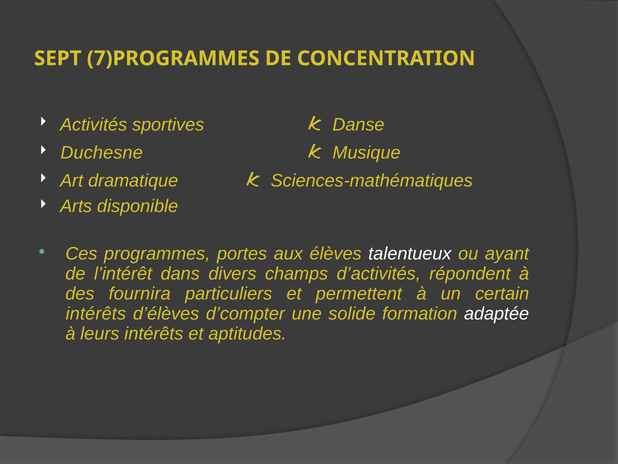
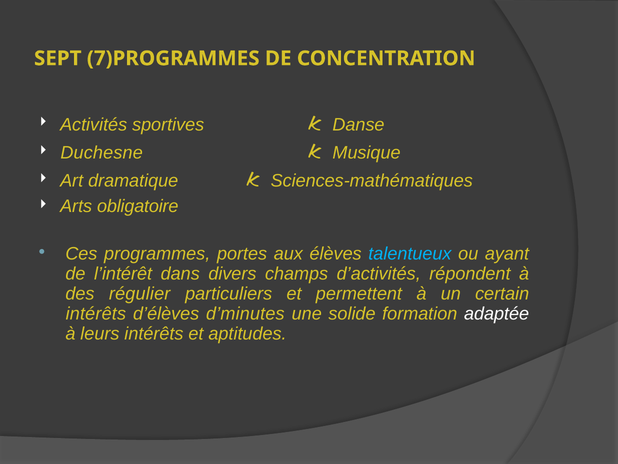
disponible: disponible -> obligatoire
talentueux colour: white -> light blue
fournira: fournira -> régulier
d’compter: d’compter -> d’minutes
